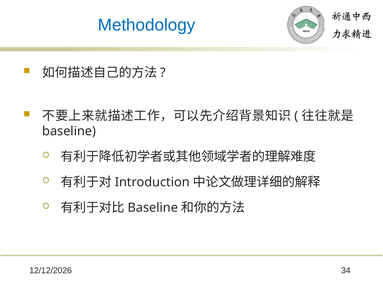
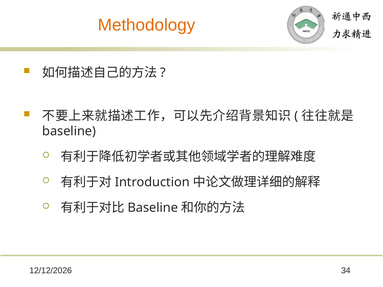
Methodology colour: blue -> orange
